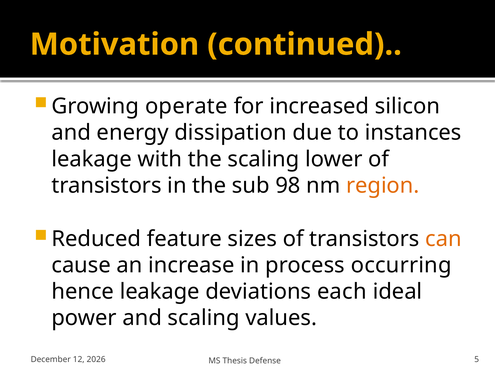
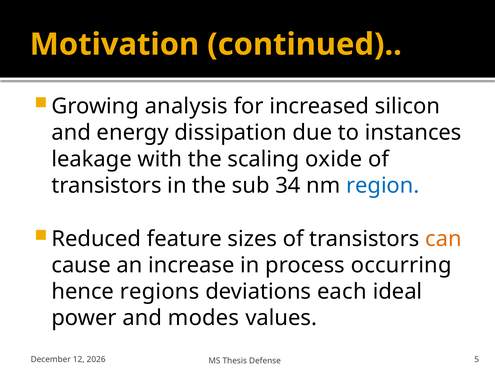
operate: operate -> analysis
lower: lower -> oxide
98: 98 -> 34
region colour: orange -> blue
hence leakage: leakage -> regions
and scaling: scaling -> modes
